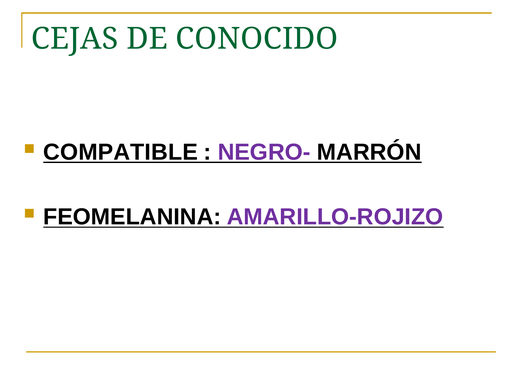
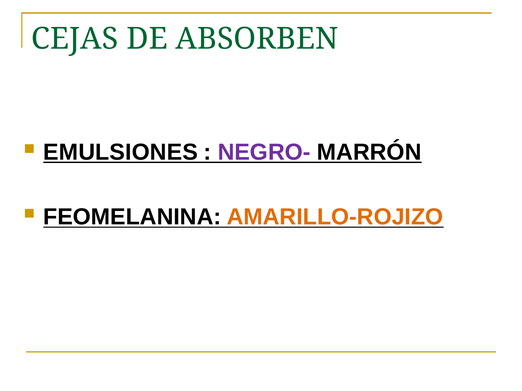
CONOCIDO: CONOCIDO -> ABSORBEN
COMPATIBLE: COMPATIBLE -> EMULSIONES
AMARILLO-ROJIZO colour: purple -> orange
